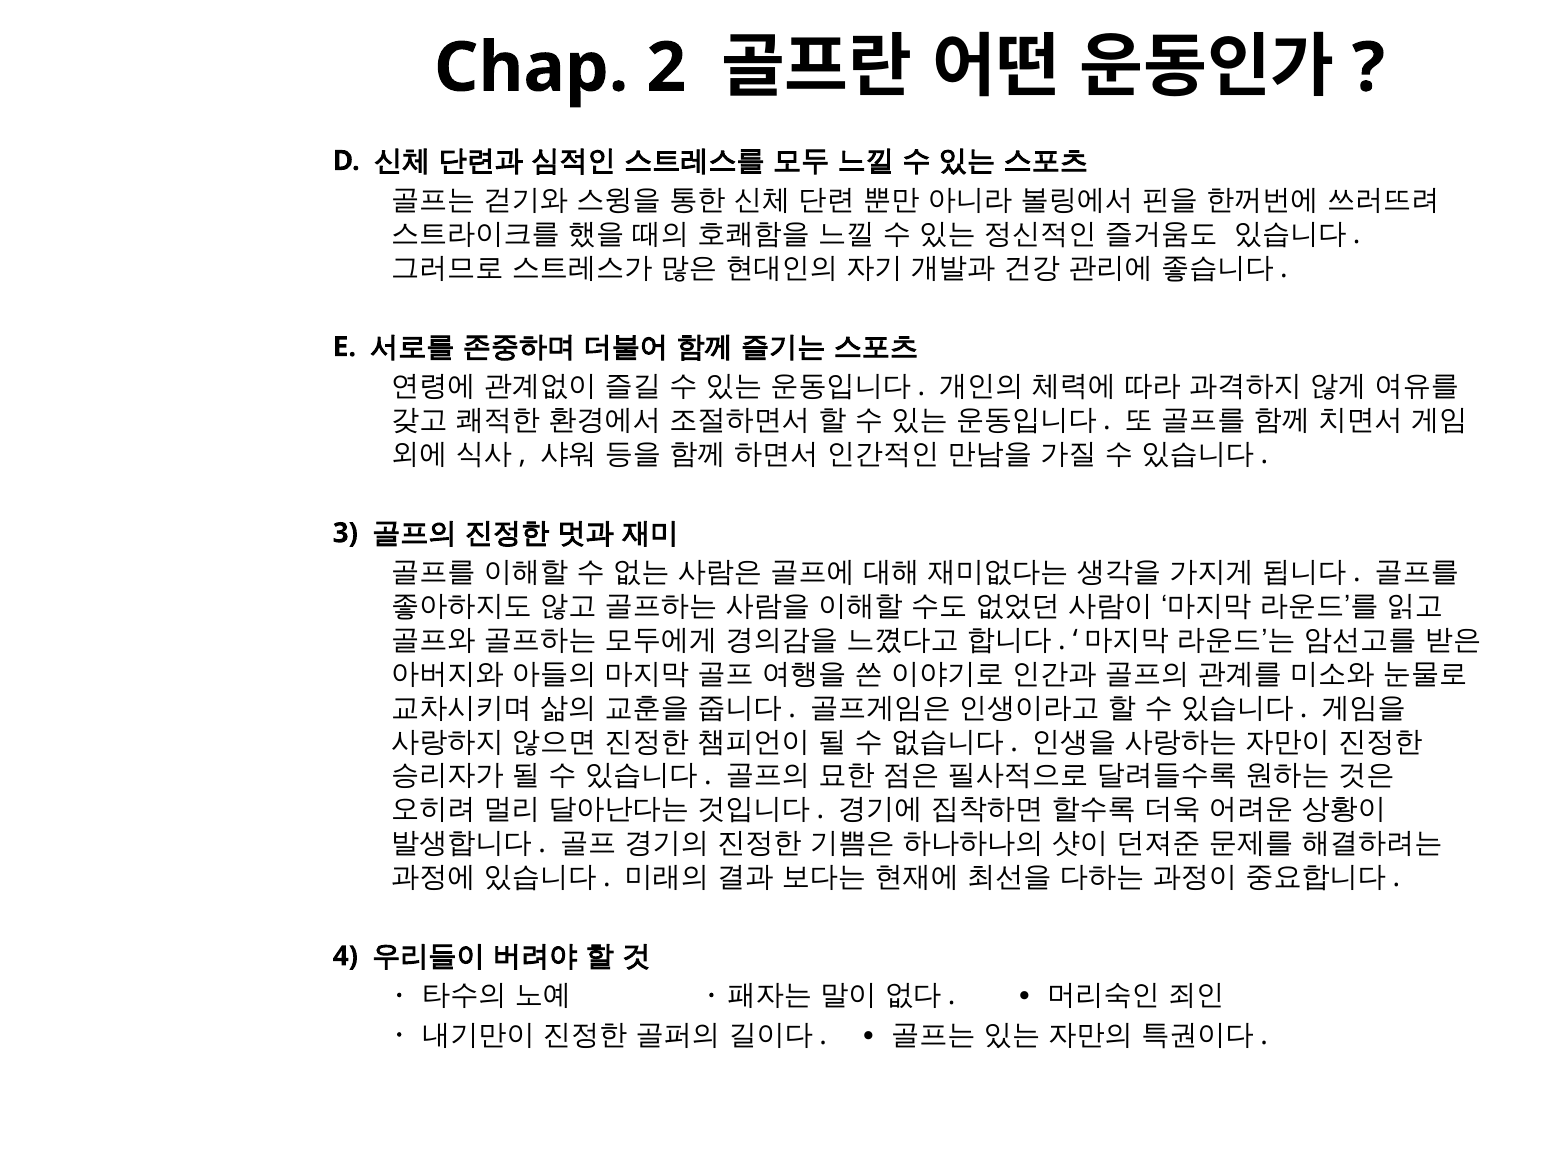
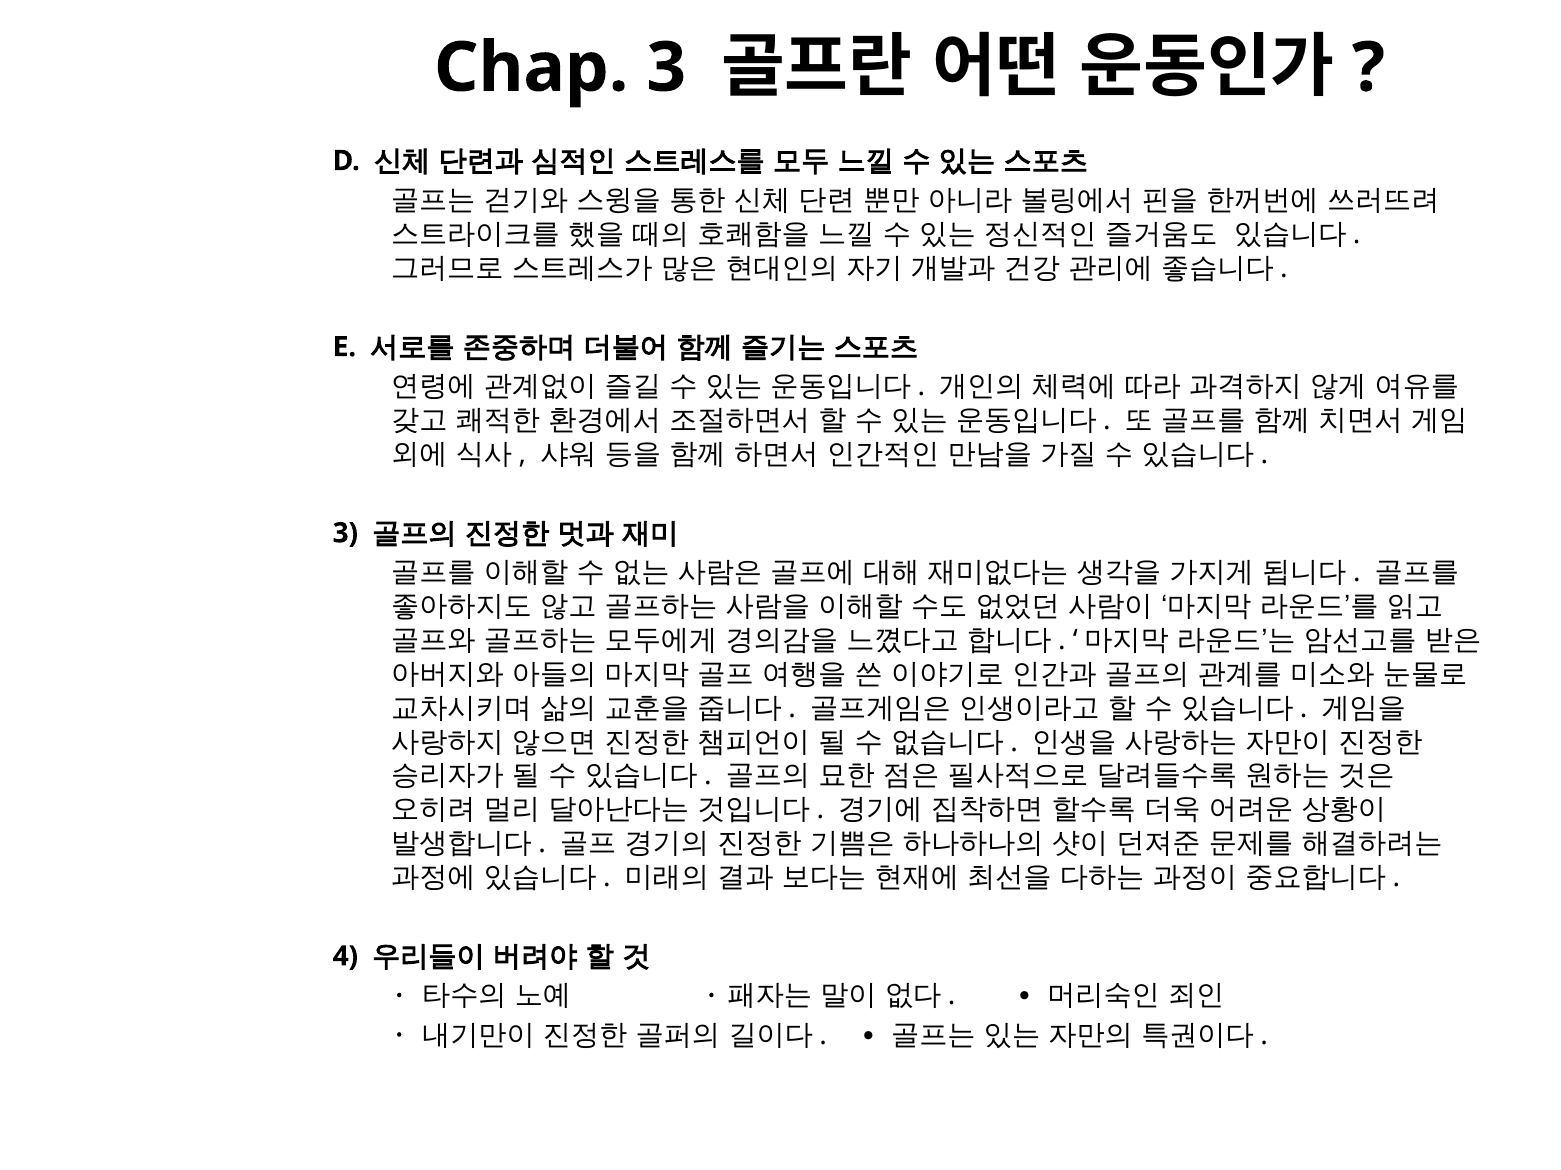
Chap 2: 2 -> 3
